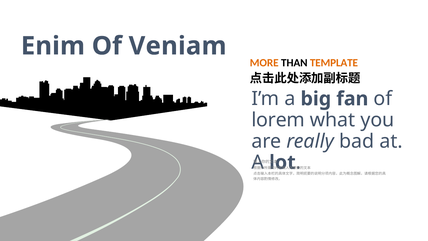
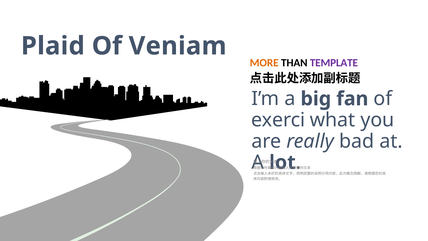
Enim: Enim -> Plaid
TEMPLATE colour: orange -> purple
lorem: lorem -> exerci
